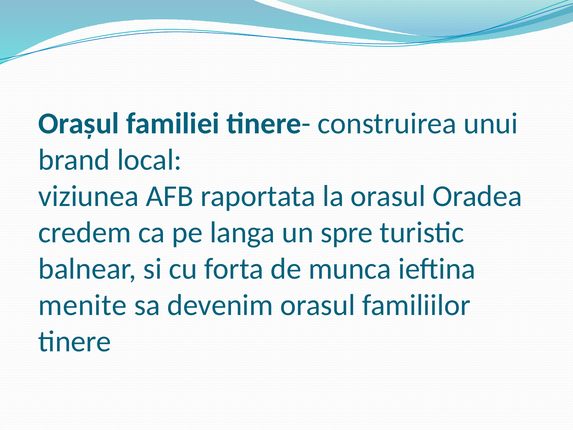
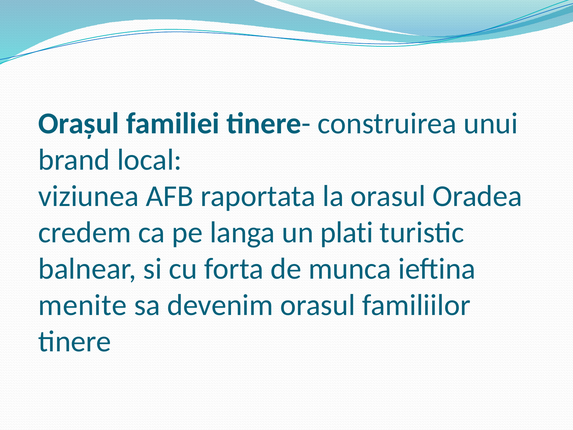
spre: spre -> plati
